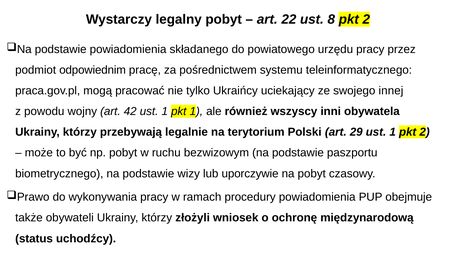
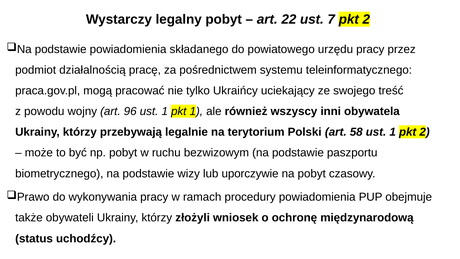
8: 8 -> 7
odpowiednim: odpowiednim -> działalnością
innej: innej -> treść
42: 42 -> 96
29: 29 -> 58
